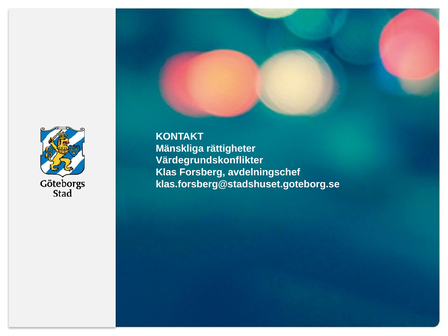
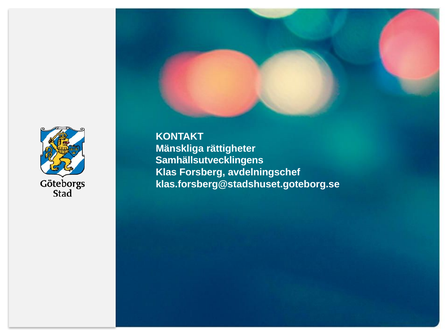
Värdegrundskonflikter: Värdegrundskonflikter -> Samhällsutvecklingens
